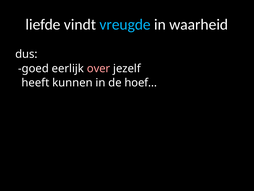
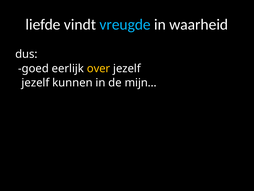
over colour: pink -> yellow
heeft at (35, 83): heeft -> jezelf
hoef…: hoef… -> mijn…
